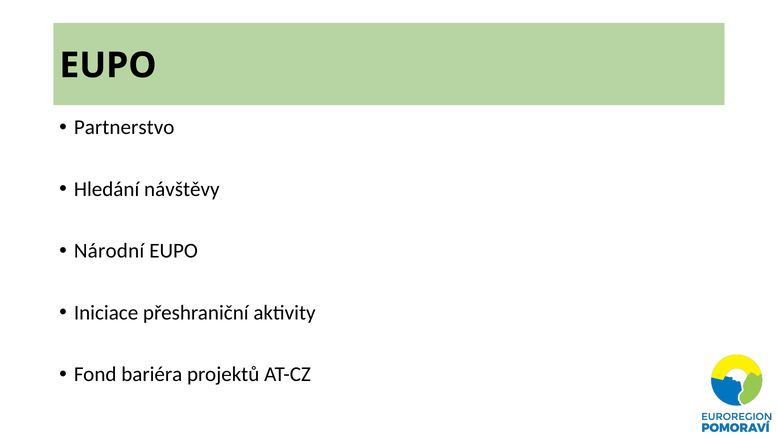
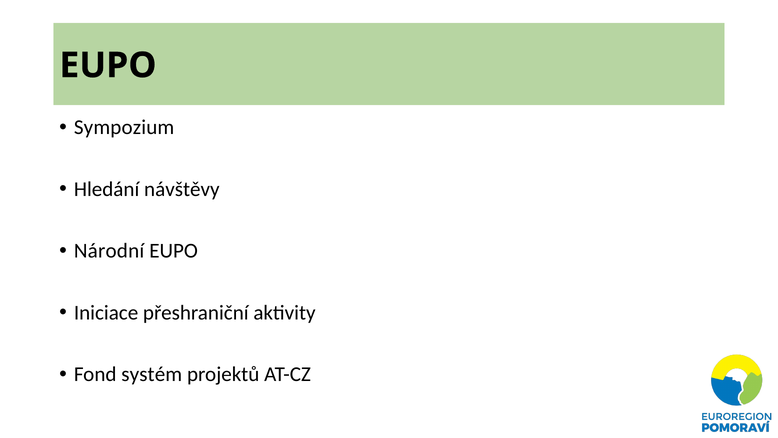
Partnerstvo: Partnerstvo -> Sympozium
bariéra: bariéra -> systém
